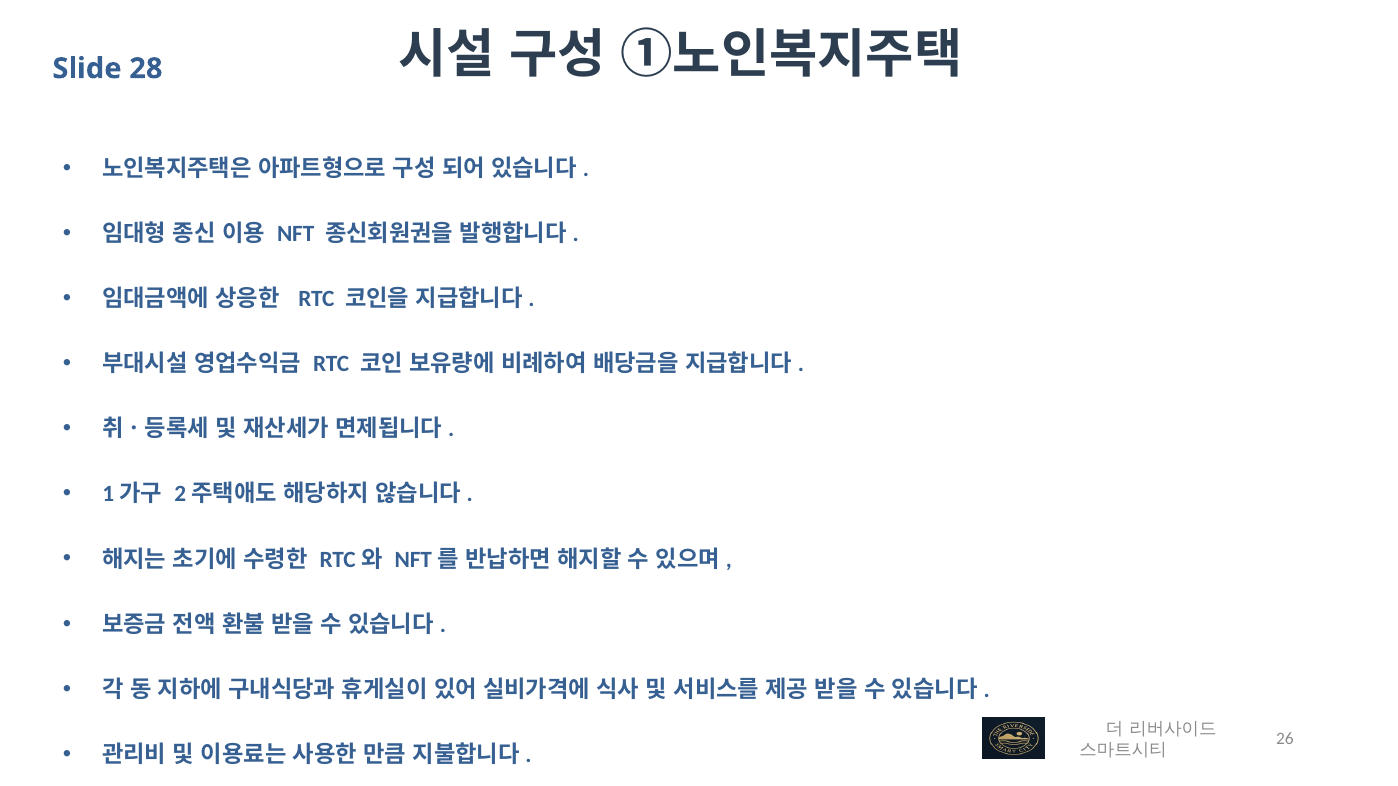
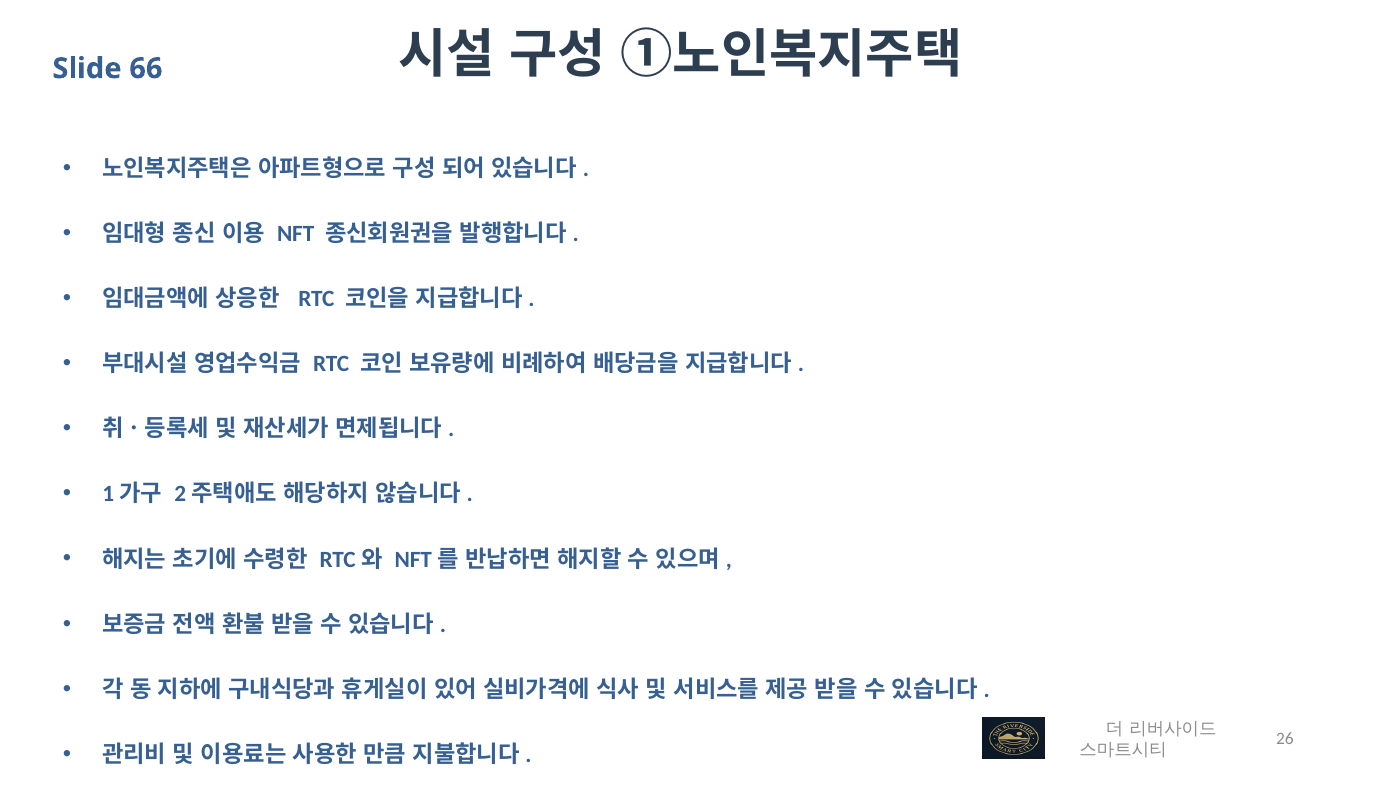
28: 28 -> 66
